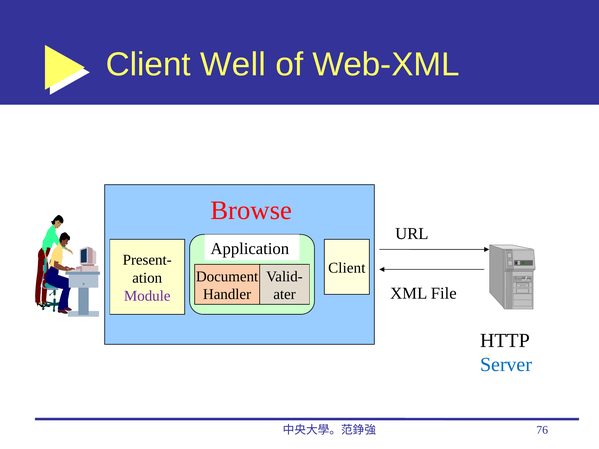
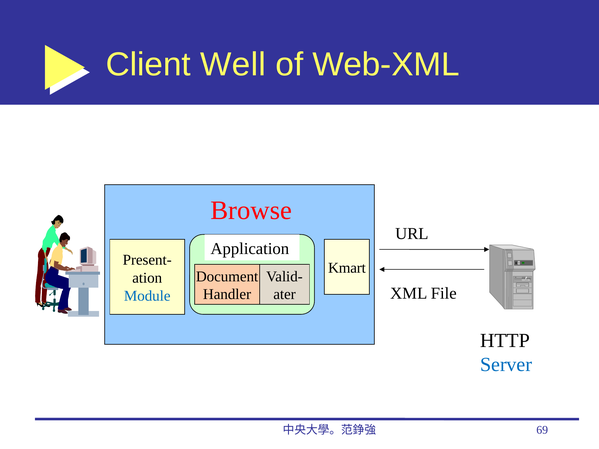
Client at (347, 268): Client -> Kmart
Module colour: purple -> blue
76: 76 -> 69
